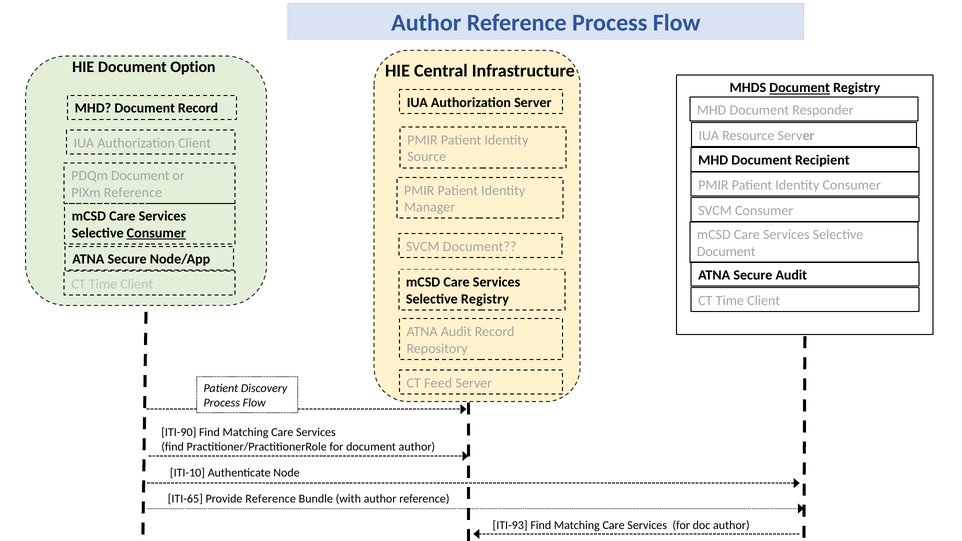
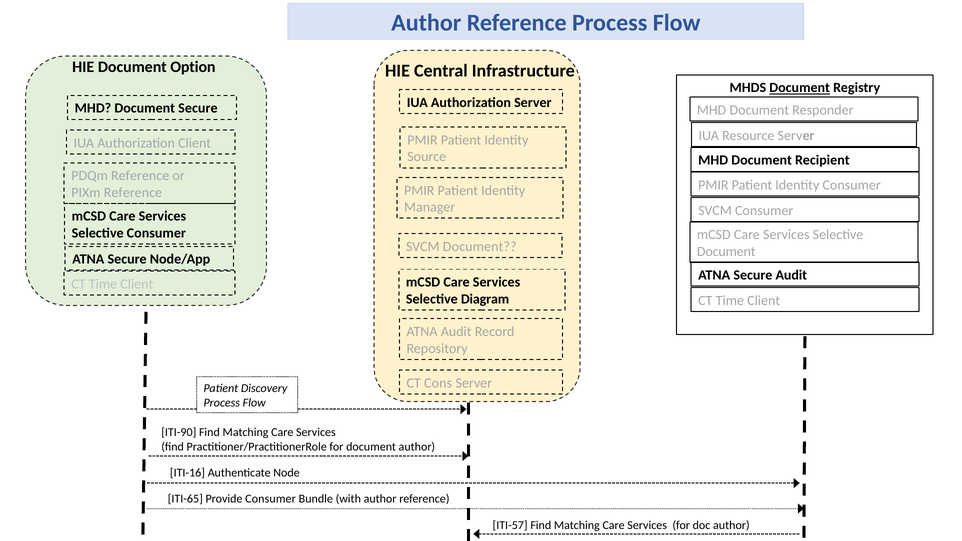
Document Record: Record -> Secure
PDQm Document: Document -> Reference
Consumer at (156, 233) underline: present -> none
Selective Registry: Registry -> Diagram
Feed: Feed -> Cons
ITI-10: ITI-10 -> ITI-16
Provide Reference: Reference -> Consumer
ITI-93: ITI-93 -> ITI-57
